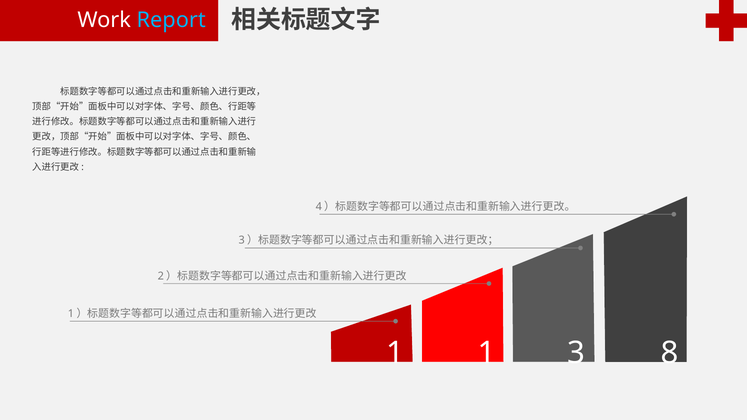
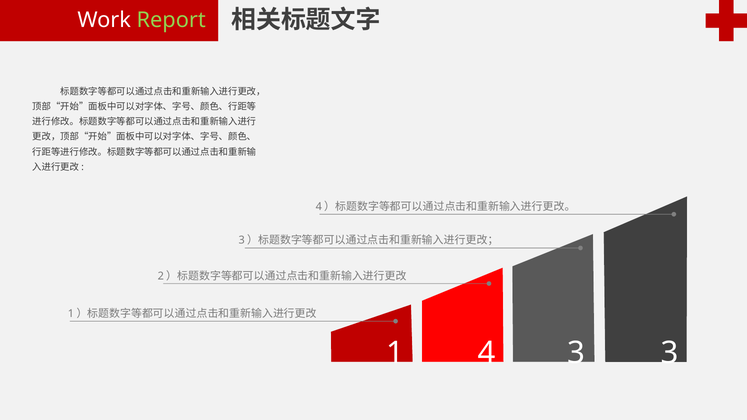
Report colour: light blue -> light green
1 1: 1 -> 4
3 8: 8 -> 3
